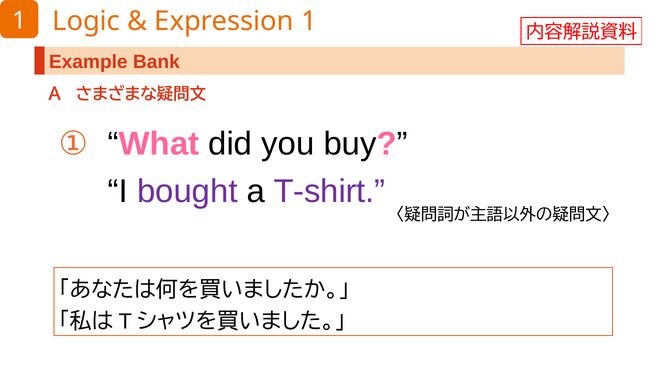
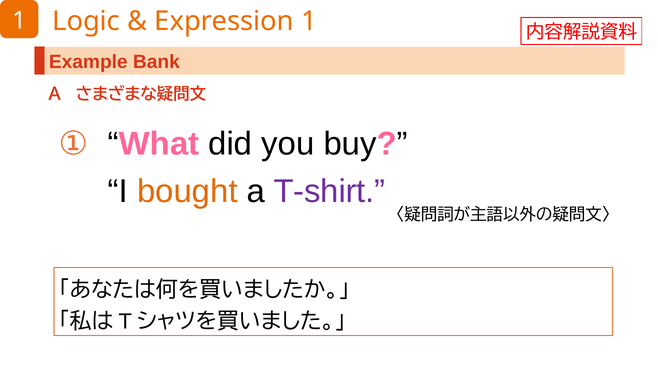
bought colour: purple -> orange
